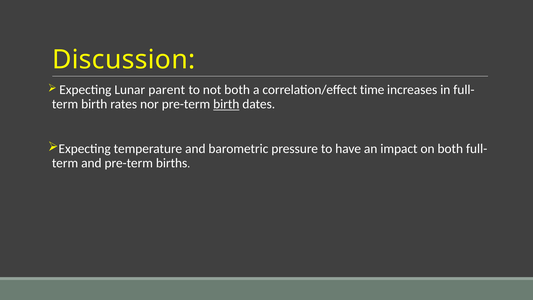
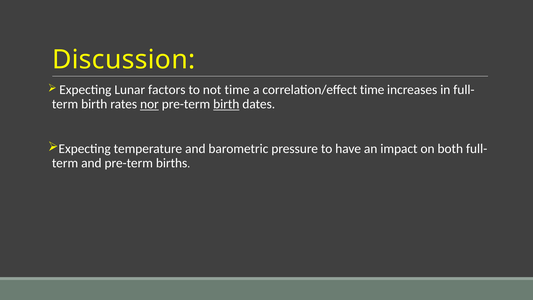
parent: parent -> factors
not both: both -> time
nor underline: none -> present
